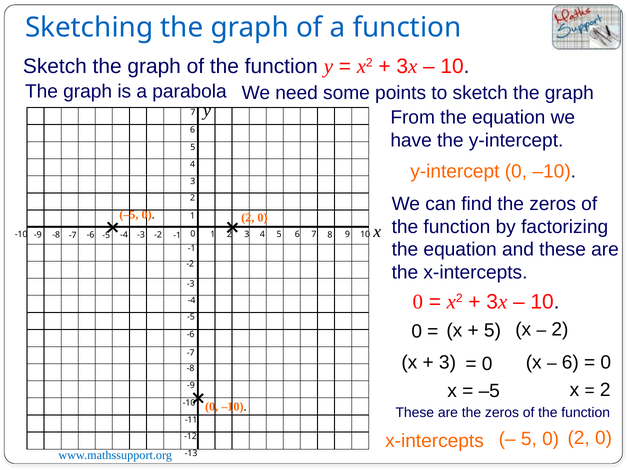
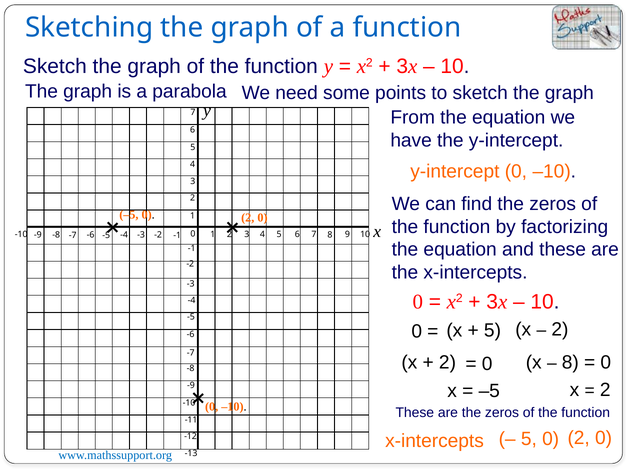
3 at (448, 363): 3 -> 2
6 at (570, 363): 6 -> 8
